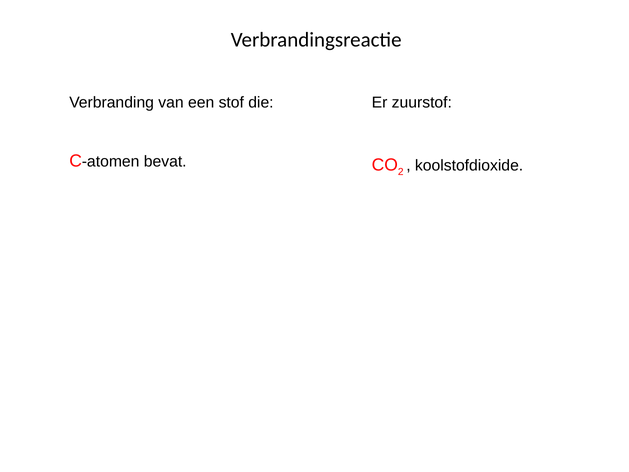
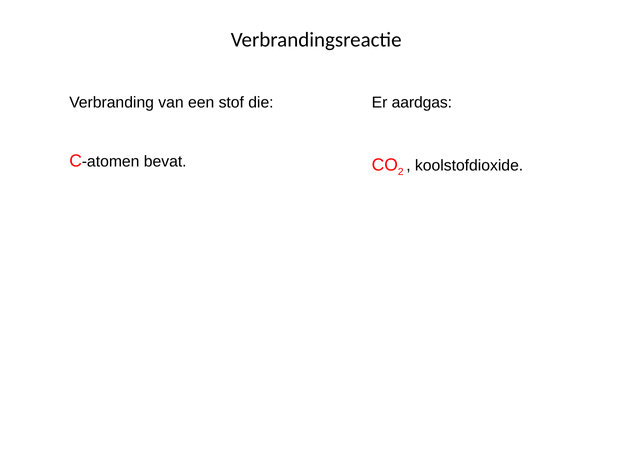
zuurstof: zuurstof -> aardgas
